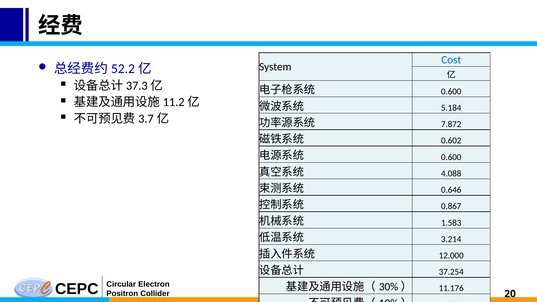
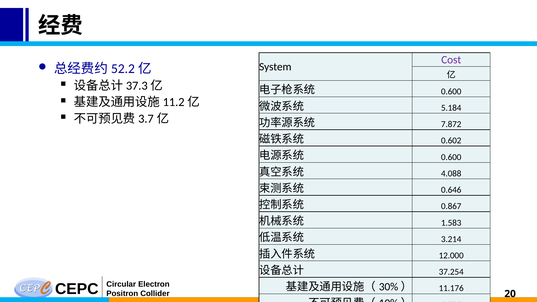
Cost colour: blue -> purple
